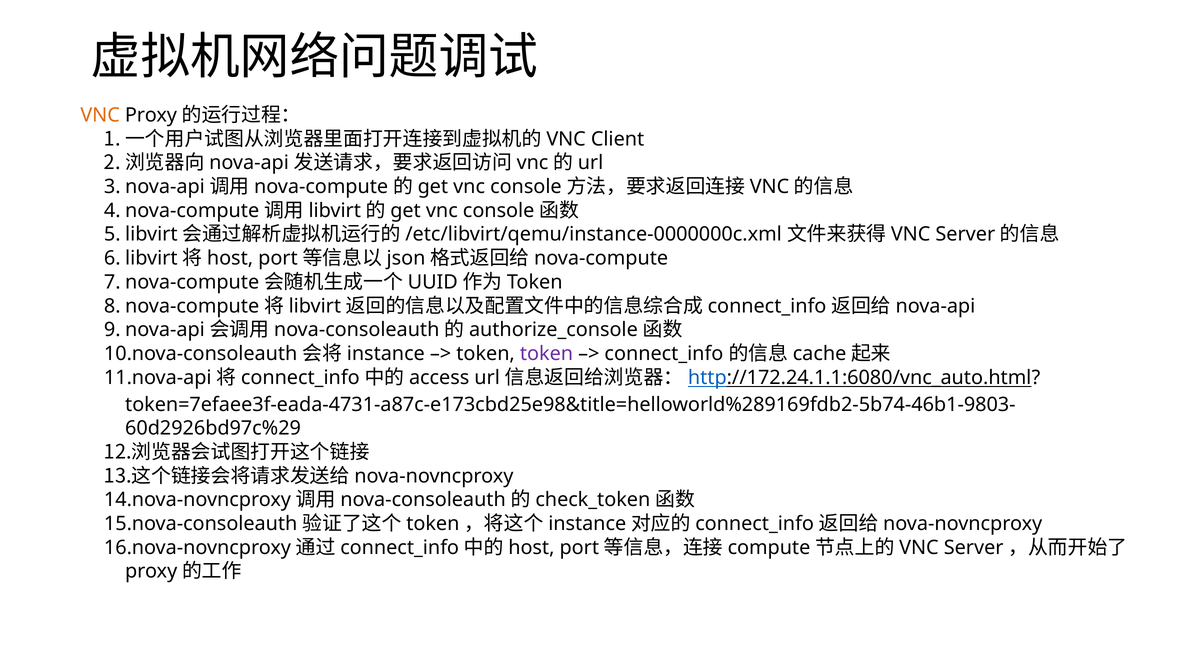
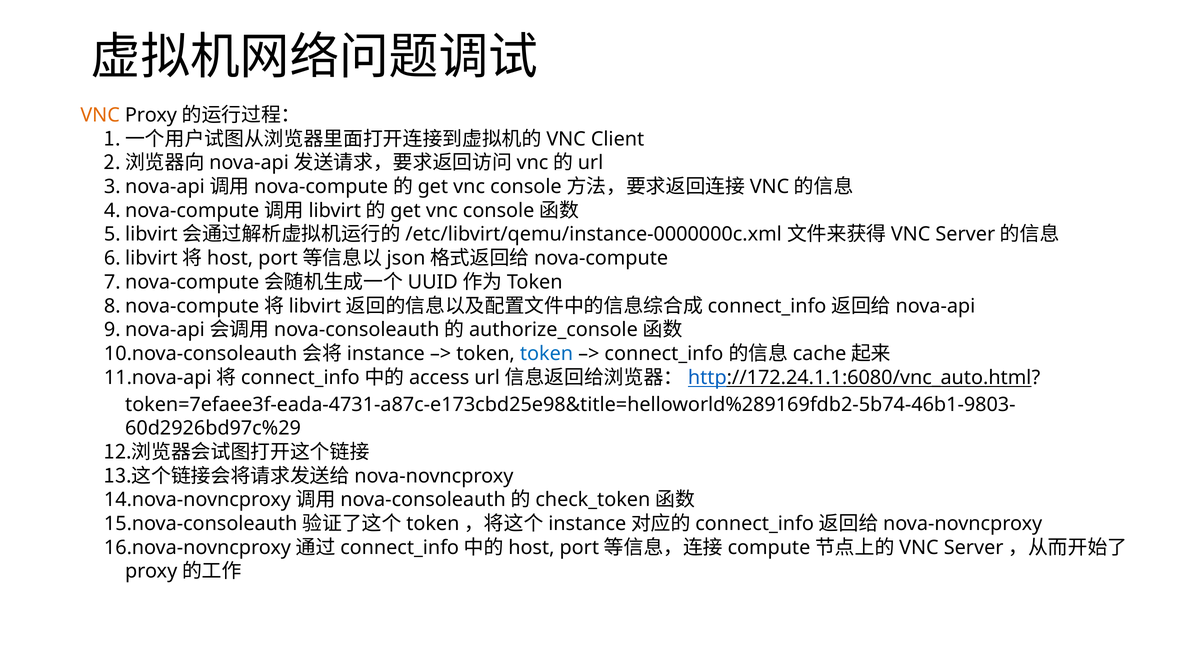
token at (547, 354) colour: purple -> blue
